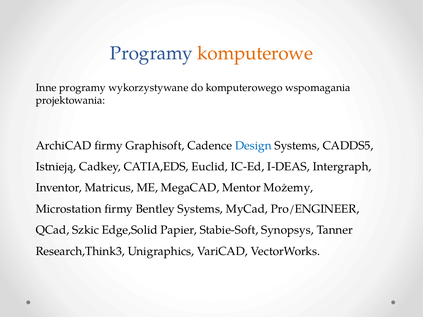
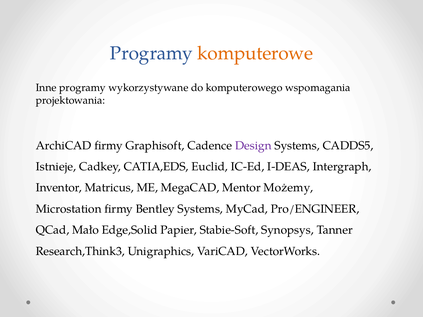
Design colour: blue -> purple
Istnieją: Istnieją -> Istnieje
Szkic: Szkic -> Mało
